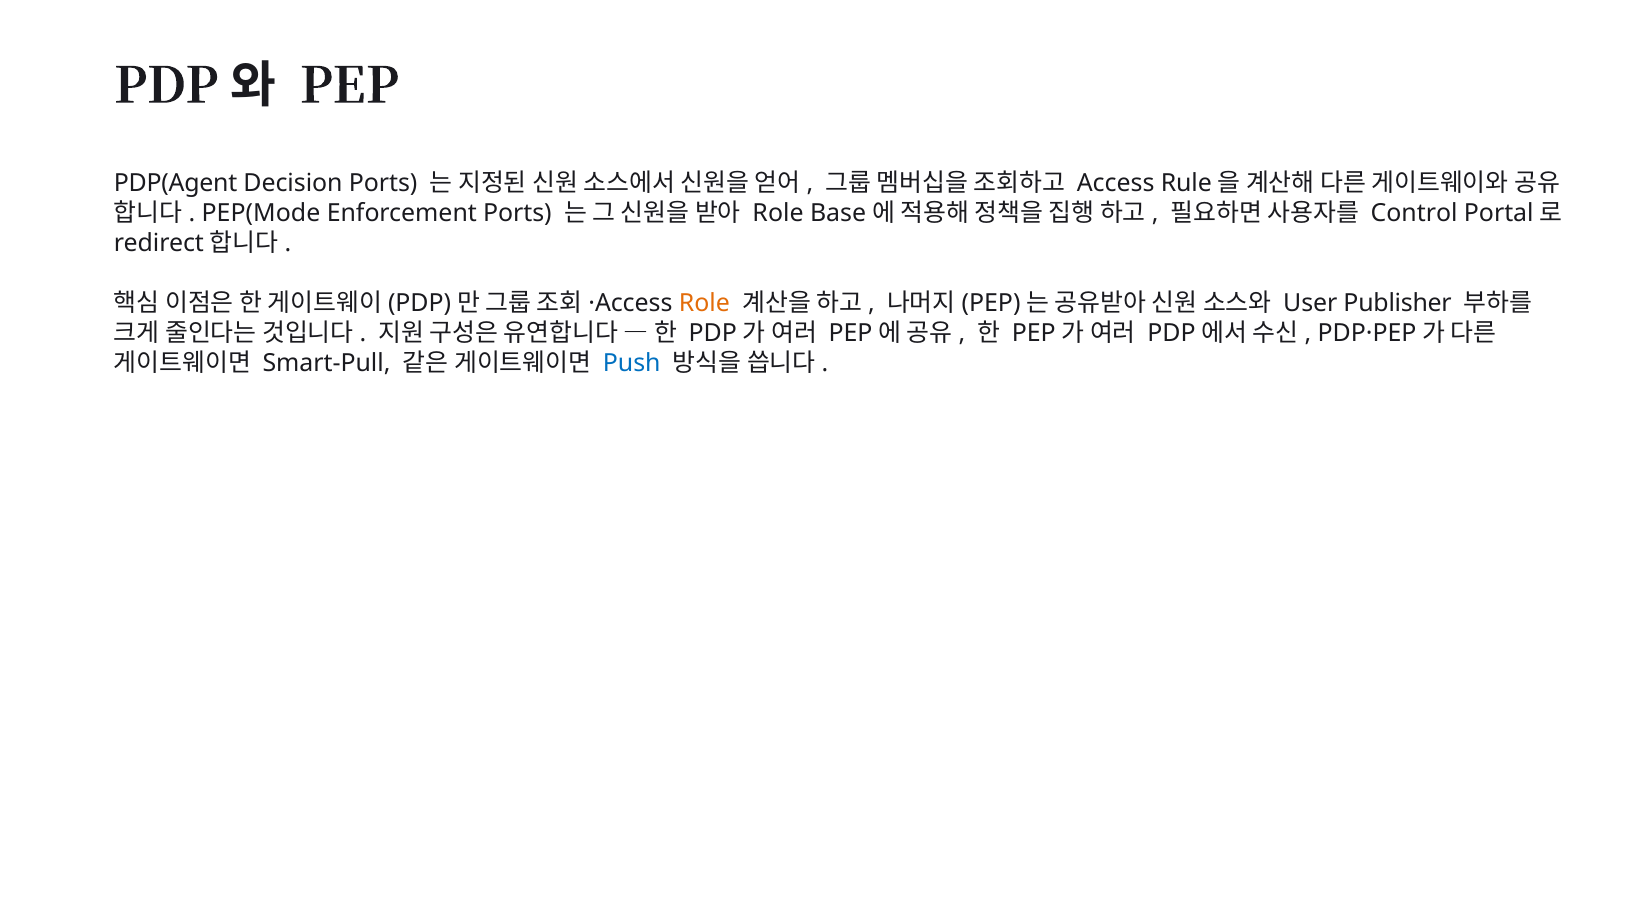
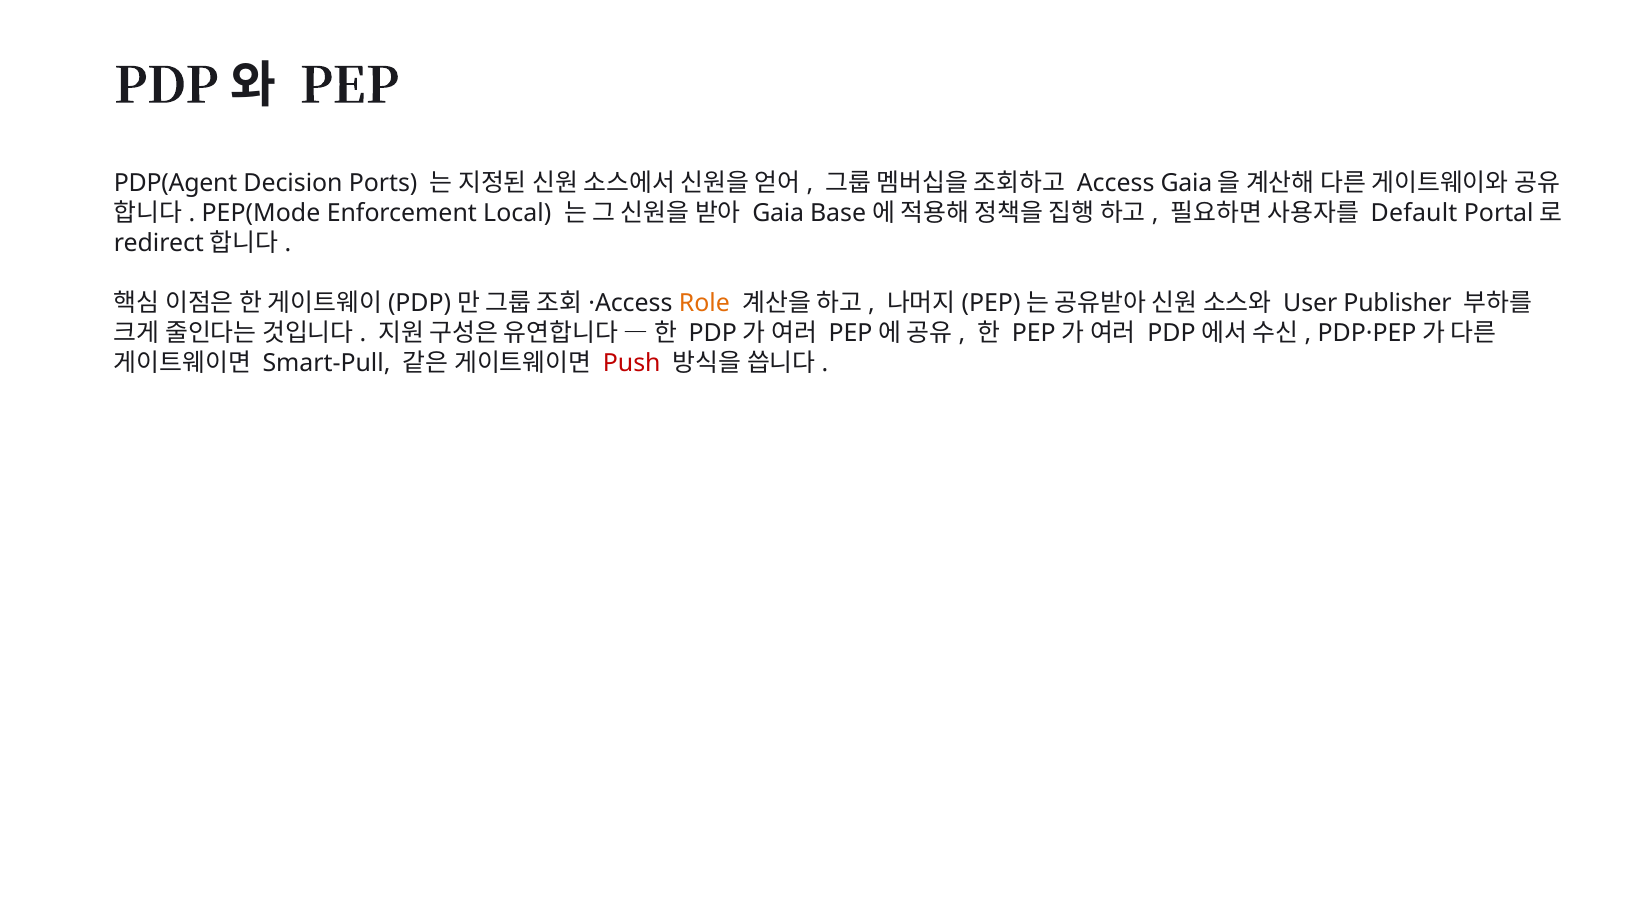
Access Rule: Rule -> Gaia
Enforcement Ports: Ports -> Local
Role at (778, 214): Role -> Gaia
Control: Control -> Default
Push colour: blue -> red
